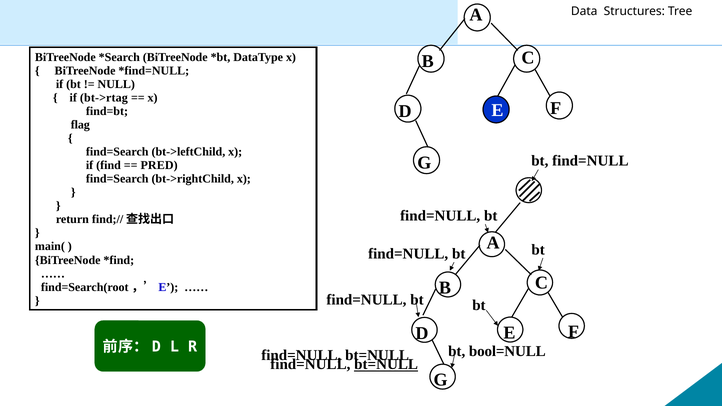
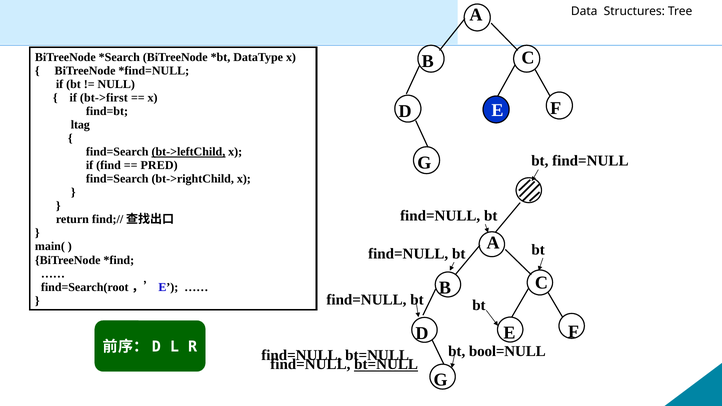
bt->rtag: bt->rtag -> bt->first
flag: flag -> ltag
bt->leftChild underline: none -> present
